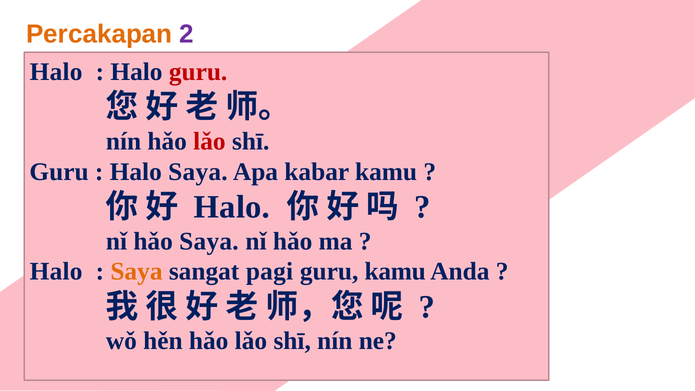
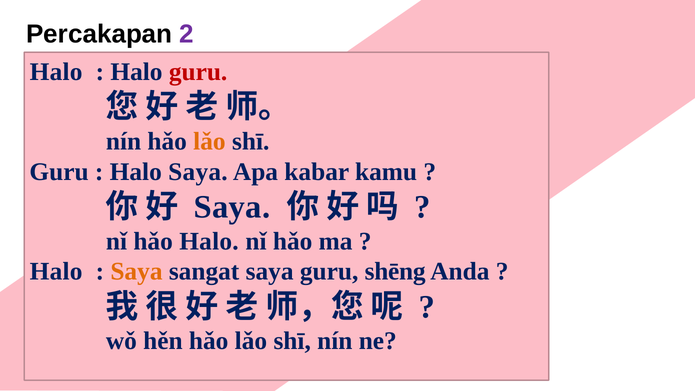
Percakapan colour: orange -> black
lǎo at (209, 141) colour: red -> orange
Halo at (232, 207): Halo -> Saya
hǎo Saya: Saya -> Halo
sangat pagi: pagi -> saya
guru kamu: kamu -> shēng
